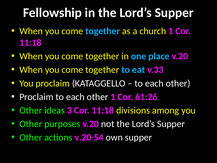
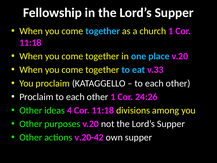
61:26: 61:26 -> 24:26
3: 3 -> 4
v.20-54: v.20-54 -> v.20-42
